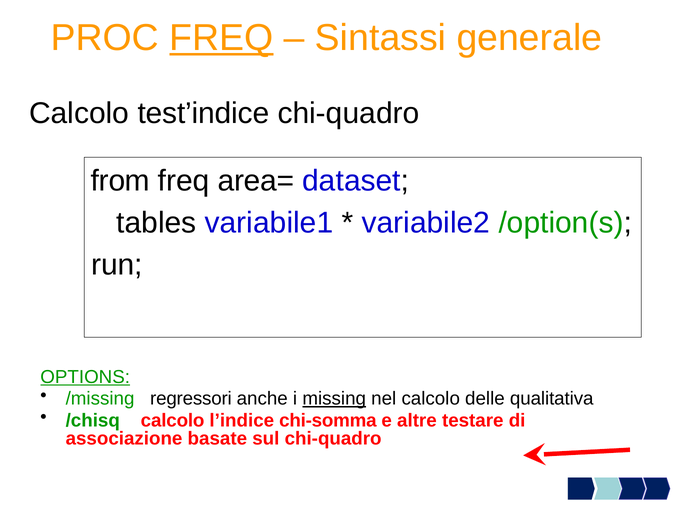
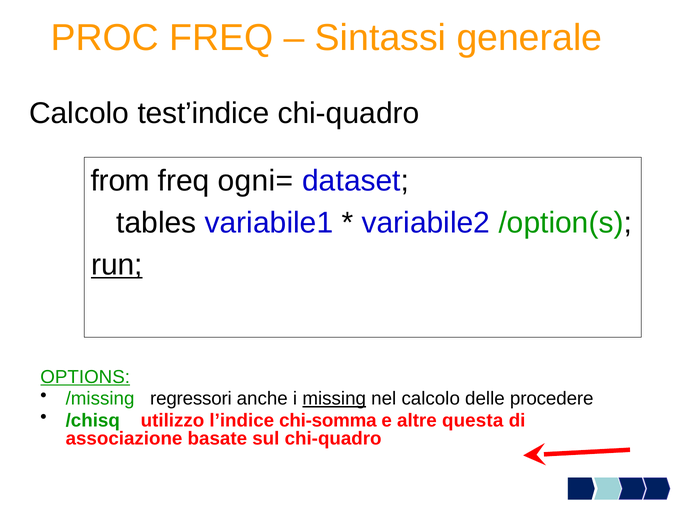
FREQ at (221, 38) underline: present -> none
area=: area= -> ogni=
run underline: none -> present
qualitativa: qualitativa -> procedere
/chisq calcolo: calcolo -> utilizzo
testare: testare -> questa
